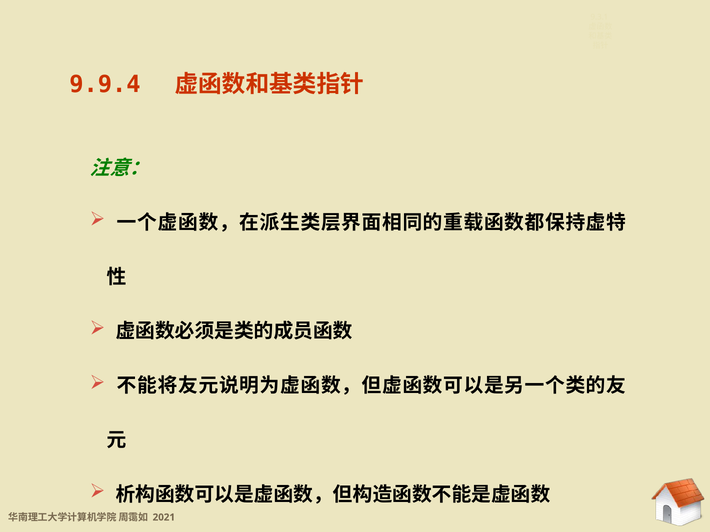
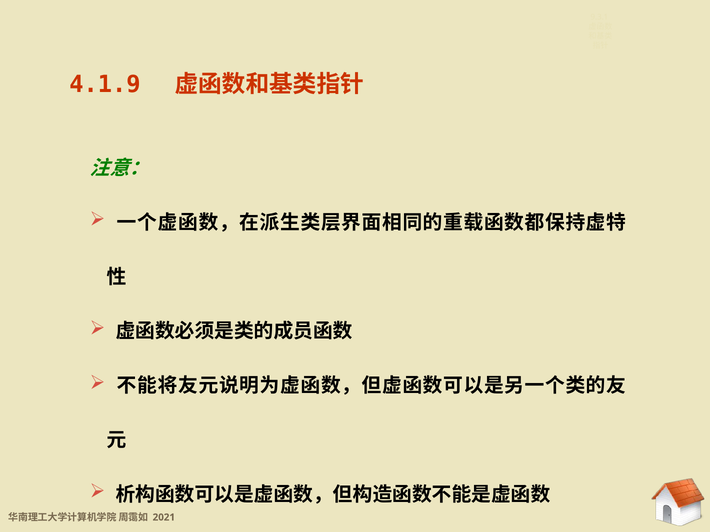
9.9.4: 9.9.4 -> 4.1.9
